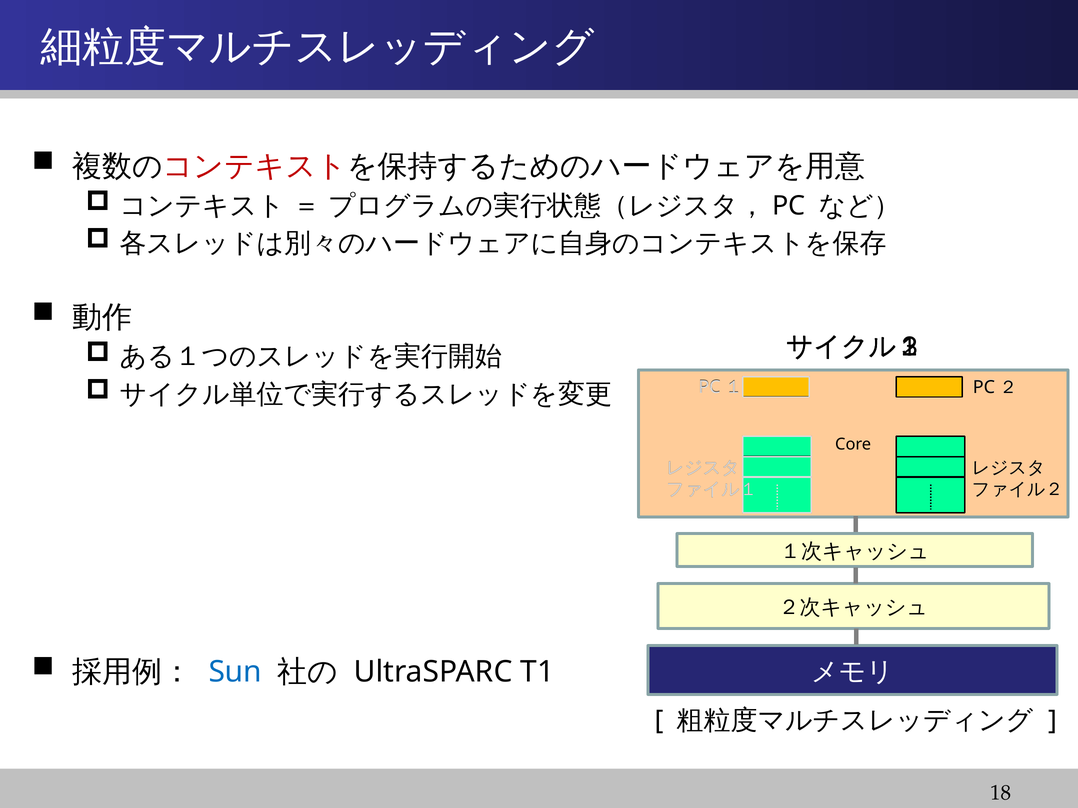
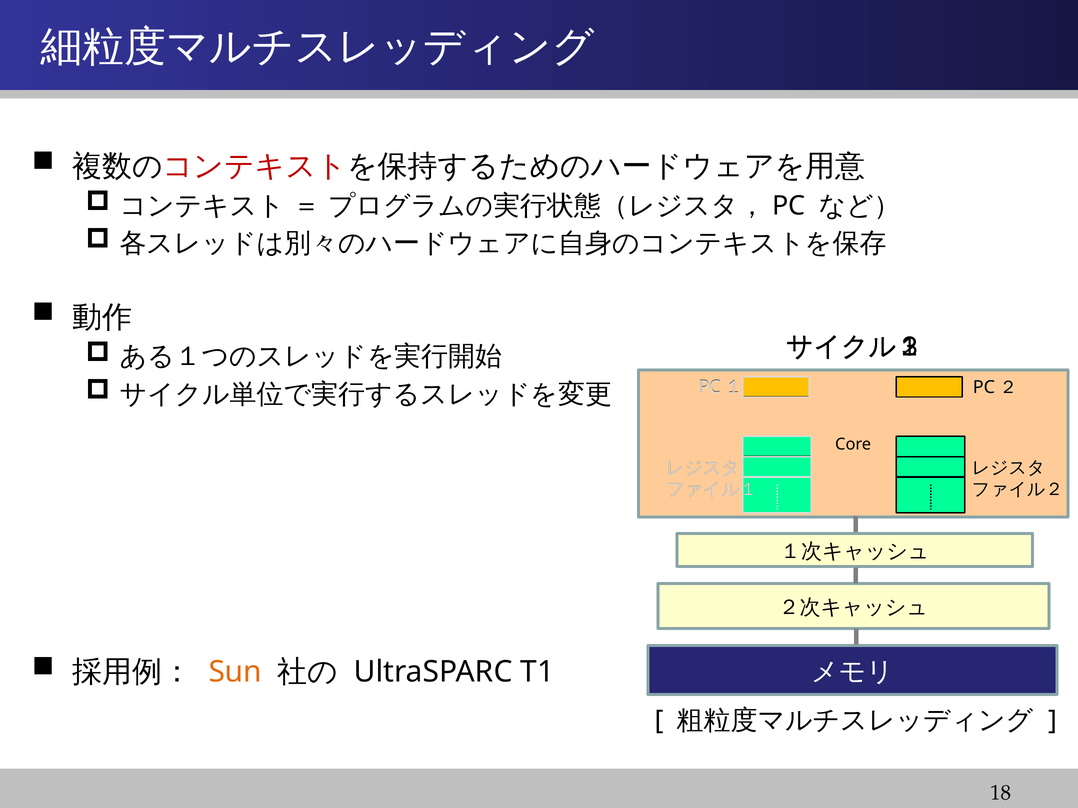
Sun colour: blue -> orange
